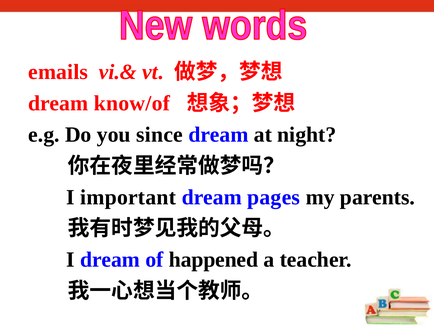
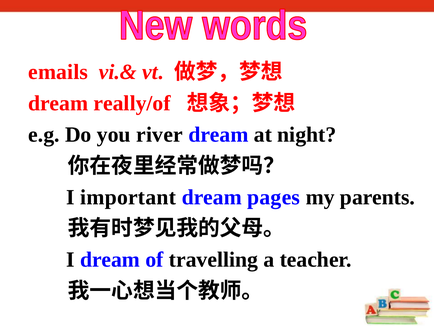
know/of: know/of -> really/of
since: since -> river
happened: happened -> travelling
